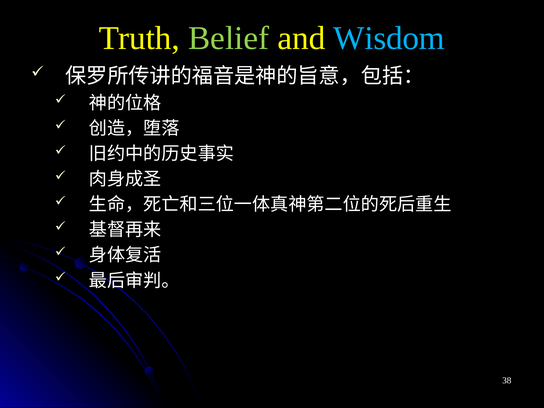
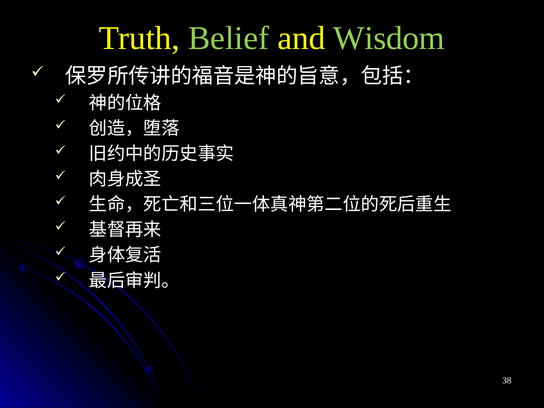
Wisdom colour: light blue -> light green
